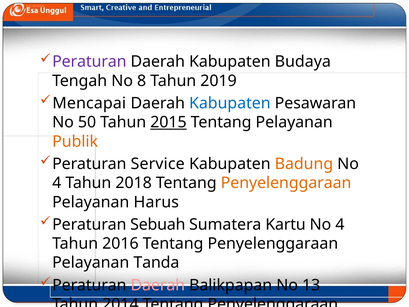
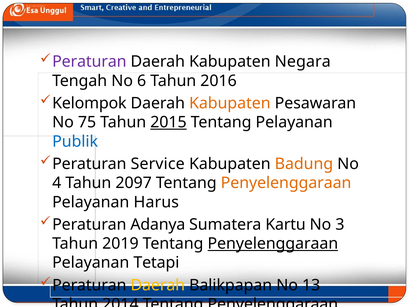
Budaya: Budaya -> Negara
8: 8 -> 6
2019: 2019 -> 2016
Mencapai: Mencapai -> Kelompok
Kabupaten at (230, 103) colour: blue -> orange
50: 50 -> 75
Publik at (75, 141) colour: orange -> blue
2018: 2018 -> 2097
Sebuah: Sebuah -> Adanya
4 at (340, 224): 4 -> 3
2016: 2016 -> 2019
Penyelenggaraan at (273, 243) underline: none -> present
Tanda: Tanda -> Tetapi
Daerah at (158, 285) colour: pink -> yellow
